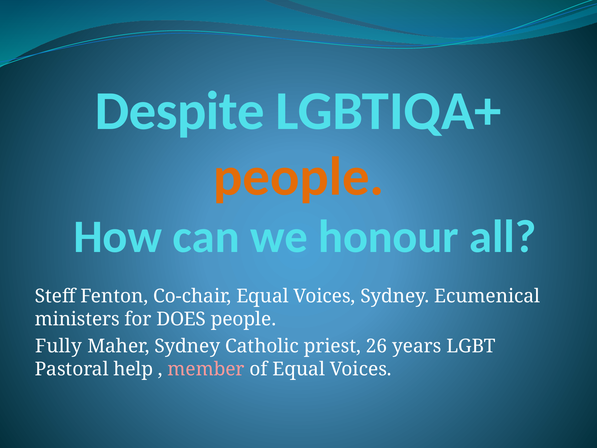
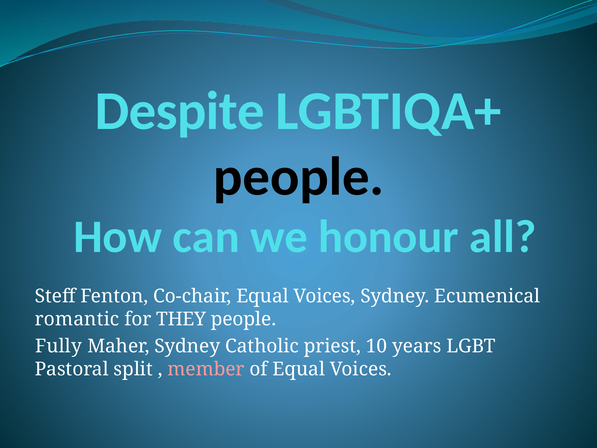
people at (299, 177) colour: orange -> black
ministers: ministers -> romantic
DOES: DOES -> THEY
26: 26 -> 10
help: help -> split
